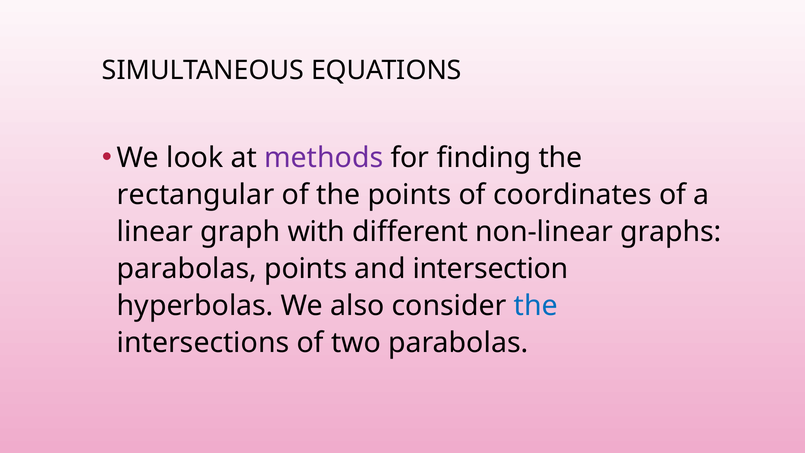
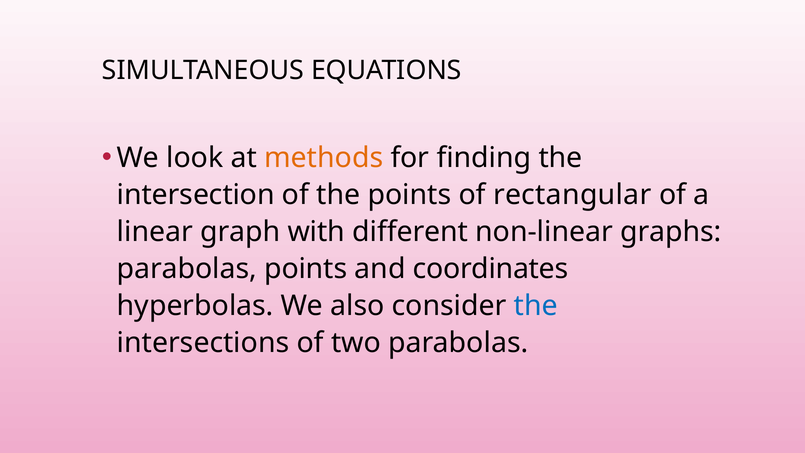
methods colour: purple -> orange
rectangular: rectangular -> intersection
coordinates: coordinates -> rectangular
intersection: intersection -> coordinates
